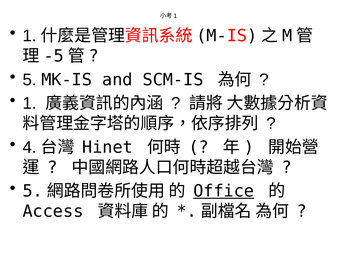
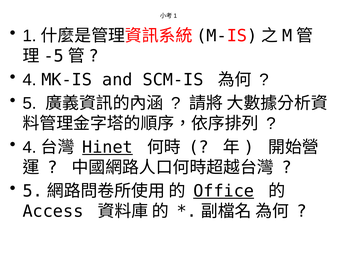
5 at (30, 80): 5 -> 4
1 at (30, 103): 1 -> 5
Hinet underline: none -> present
